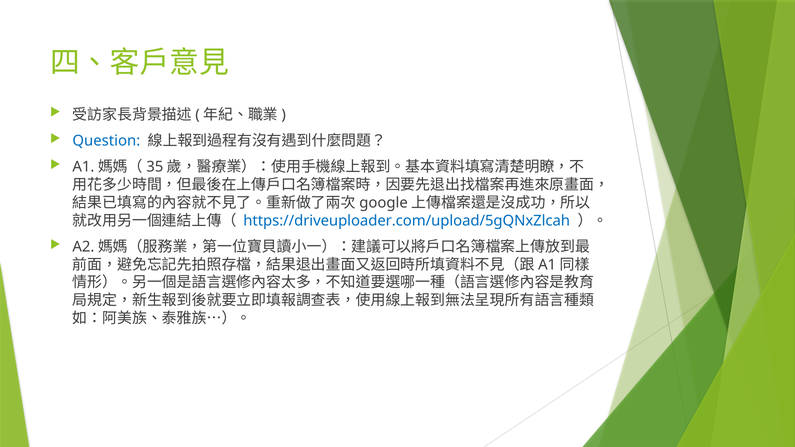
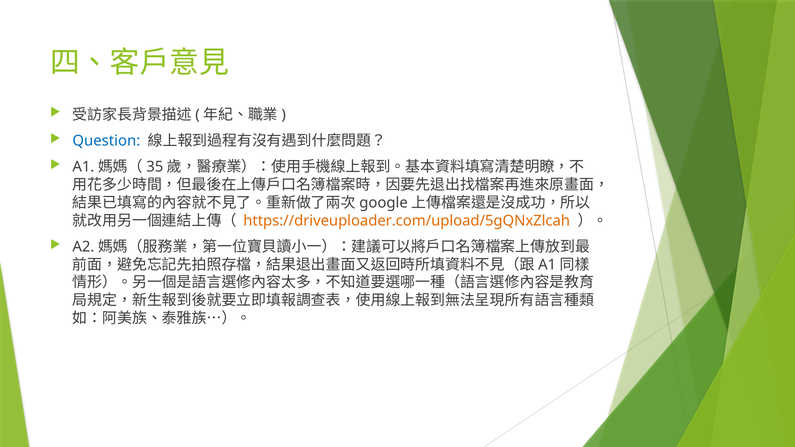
https://driveuploader.com/upload/5gQNxZlcah colour: blue -> orange
